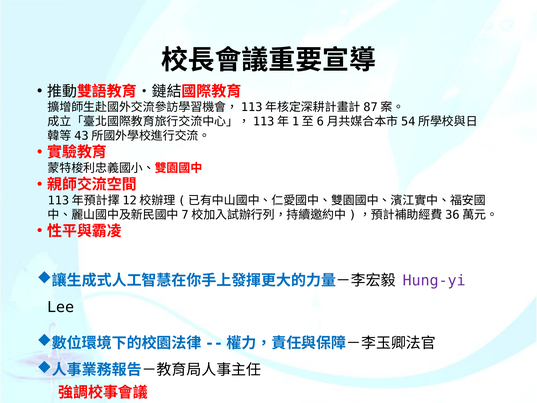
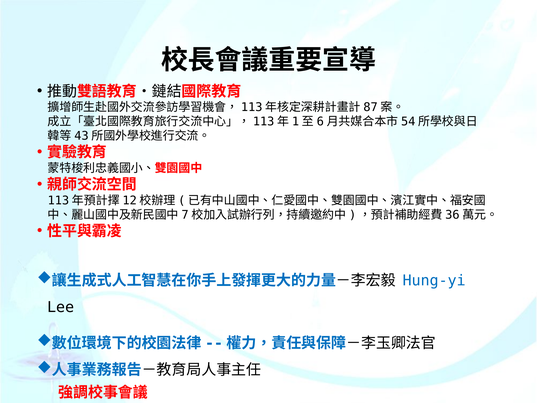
Hung-yi colour: purple -> blue
